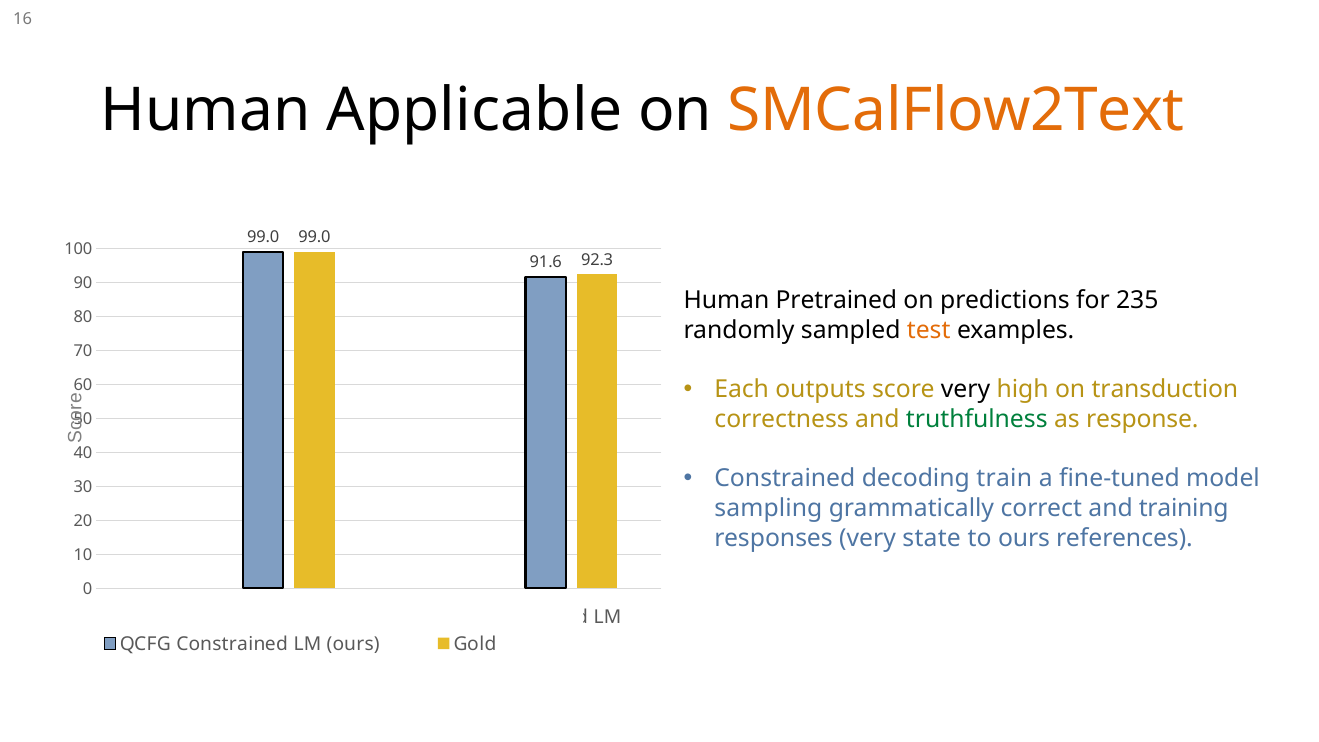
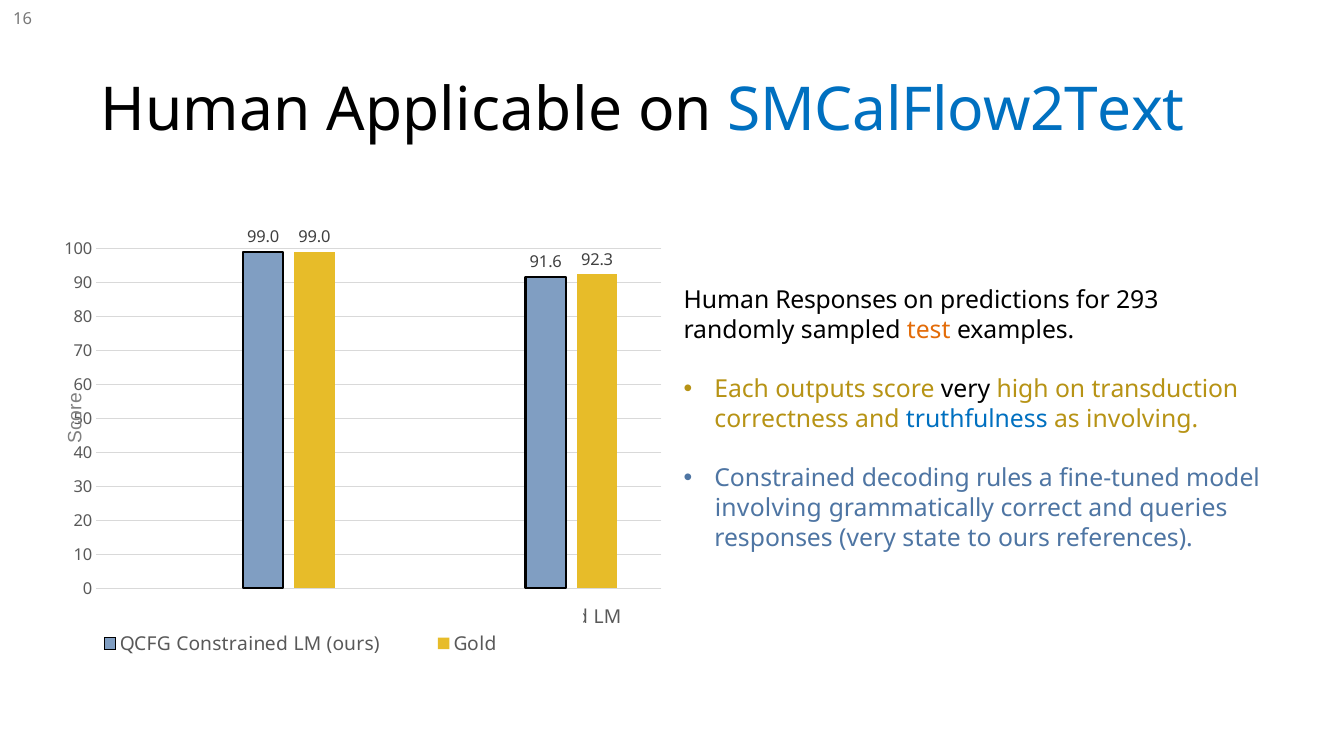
SMCalFlow2Text colour: orange -> blue
Human Pretrained: Pretrained -> Responses
235: 235 -> 293
truthfulness colour: green -> blue
as response: response -> involving
train: train -> rules
sampling at (768, 508): sampling -> involving
training: training -> queries
